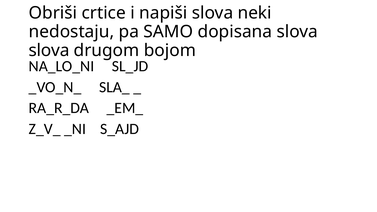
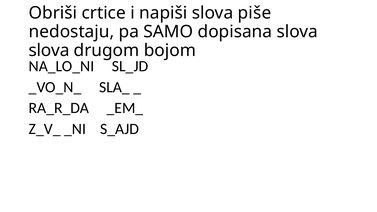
neki: neki -> piše
